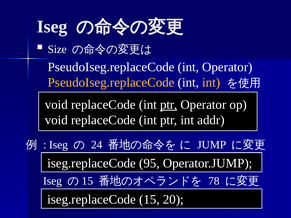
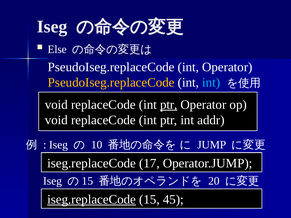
Size: Size -> Else
int at (211, 83) colour: yellow -> light blue
24: 24 -> 10
95: 95 -> 17
78: 78 -> 20
iseg.replaceCode at (92, 200) underline: none -> present
20: 20 -> 45
